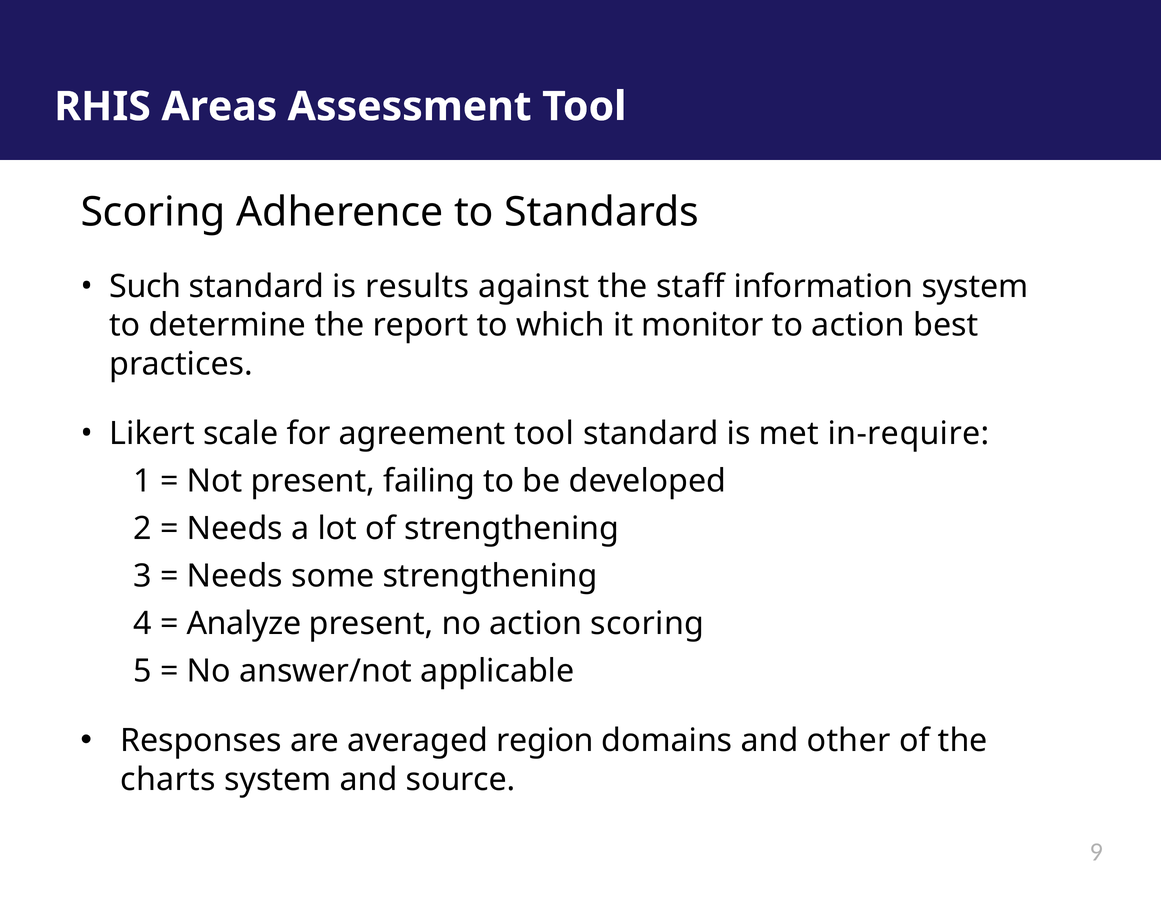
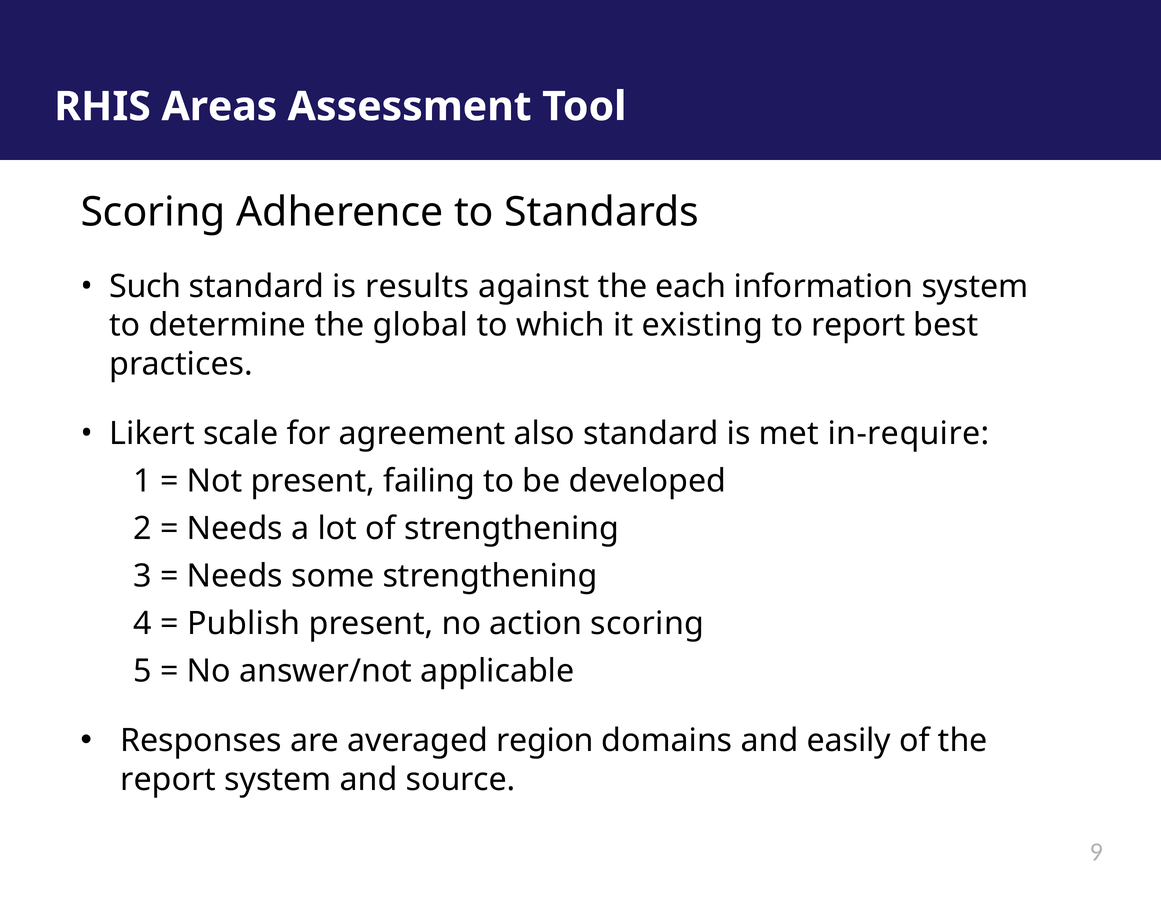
staff: staff -> each
report: report -> global
monitor: monitor -> existing
to action: action -> report
agreement tool: tool -> also
Analyze: Analyze -> Publish
other: other -> easily
charts at (168, 779): charts -> report
